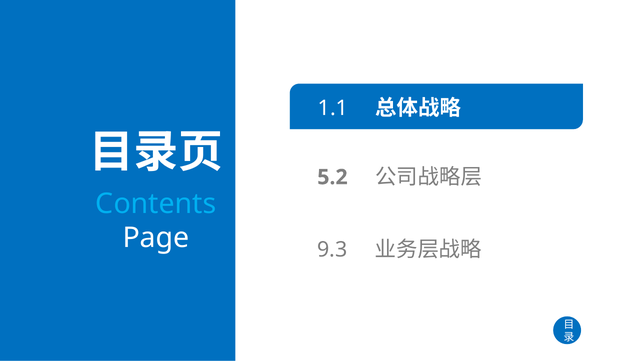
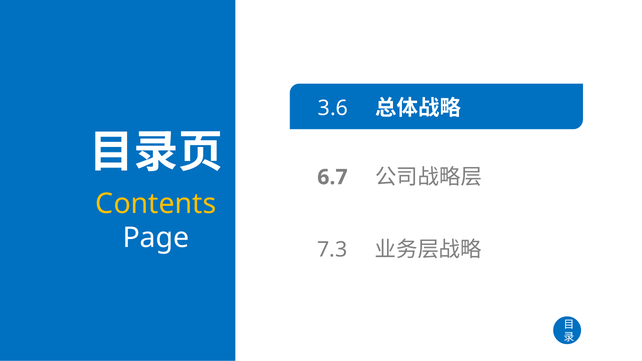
1.1: 1.1 -> 3.6
5.2: 5.2 -> 6.7
Contents colour: light blue -> yellow
9.3: 9.3 -> 7.3
